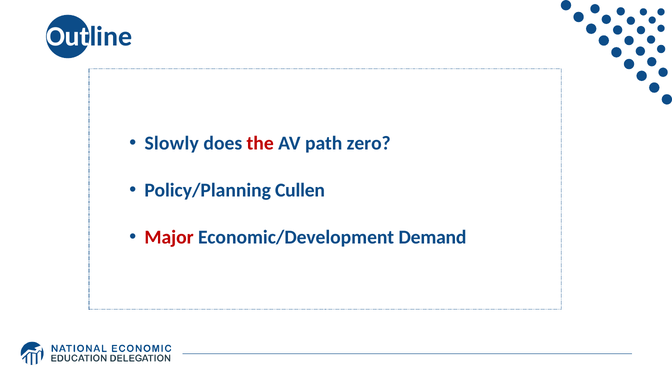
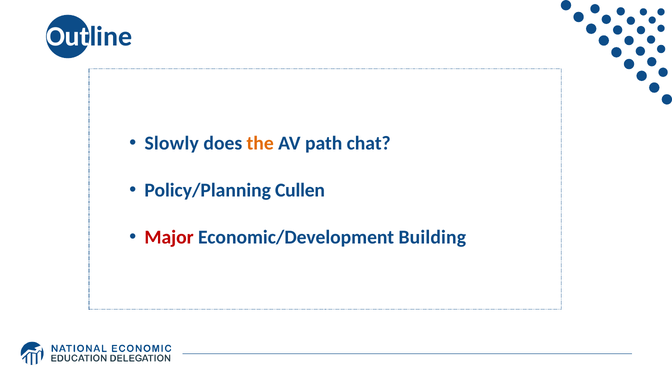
the colour: red -> orange
zero: zero -> chat
Demand: Demand -> Building
